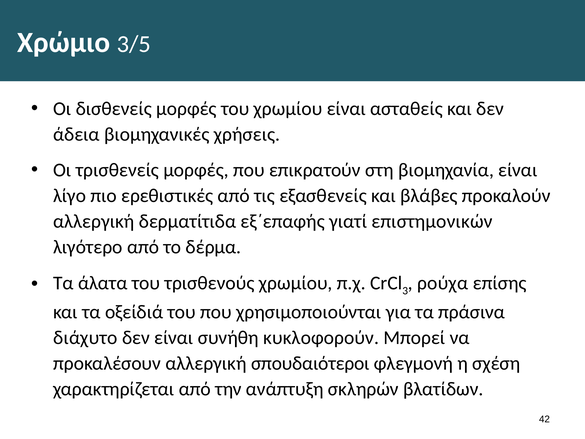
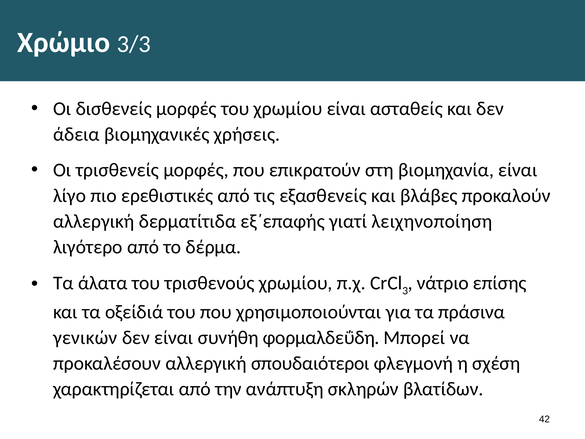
3/5: 3/5 -> 3/3
επιστημονικών: επιστημονικών -> λειχηνοποίηση
ρούχα: ρούχα -> νάτριο
διάχυτο: διάχυτο -> γενικών
κυκλοφορούν: κυκλοφορούν -> φορμαλδεΰδη
